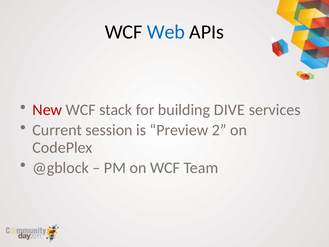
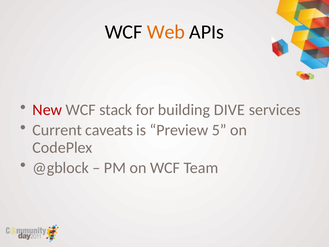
Web colour: blue -> orange
session: session -> caveats
2: 2 -> 5
